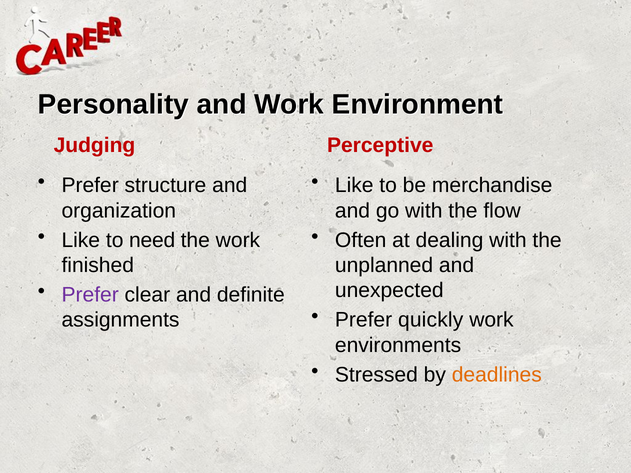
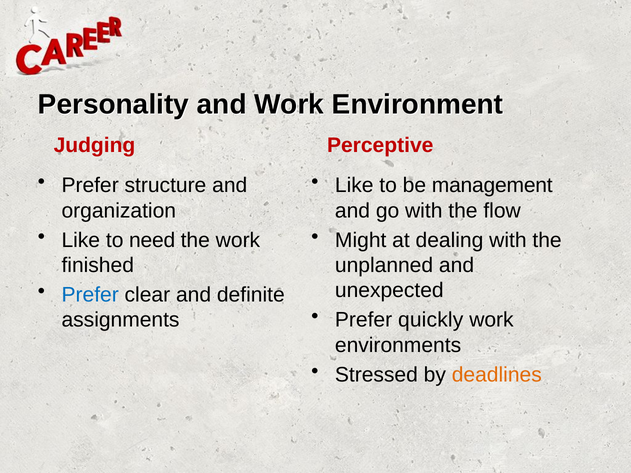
merchandise: merchandise -> management
Often: Often -> Might
Prefer at (90, 295) colour: purple -> blue
